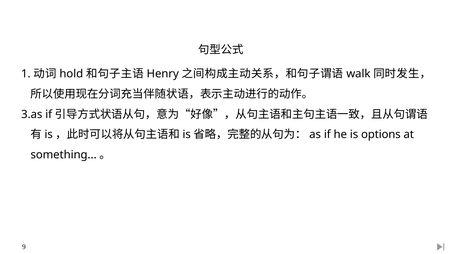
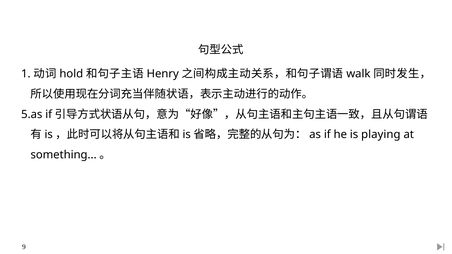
3.as: 3.as -> 5.as
options: options -> playing
